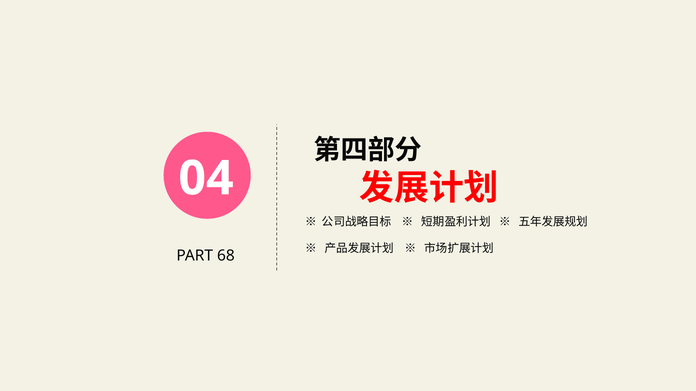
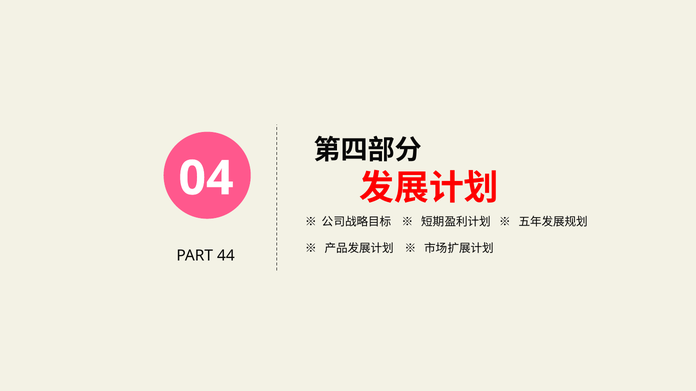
68: 68 -> 44
